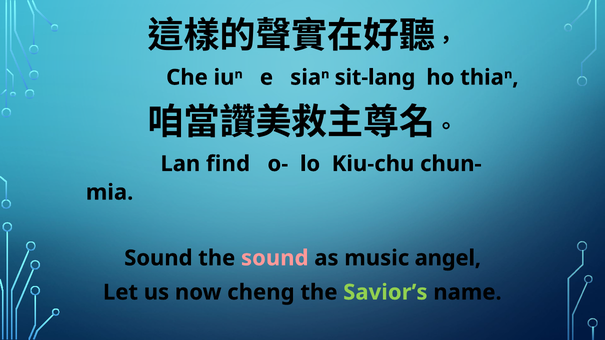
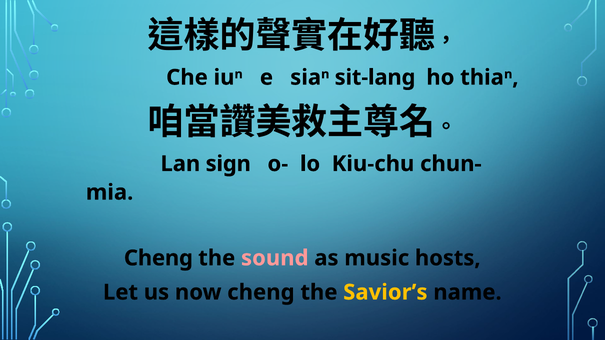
find: find -> sign
Sound at (158, 258): Sound -> Cheng
angel: angel -> hosts
Savior’s colour: light green -> yellow
